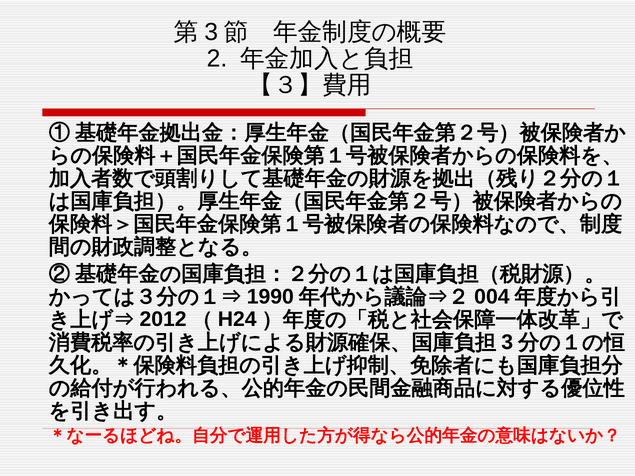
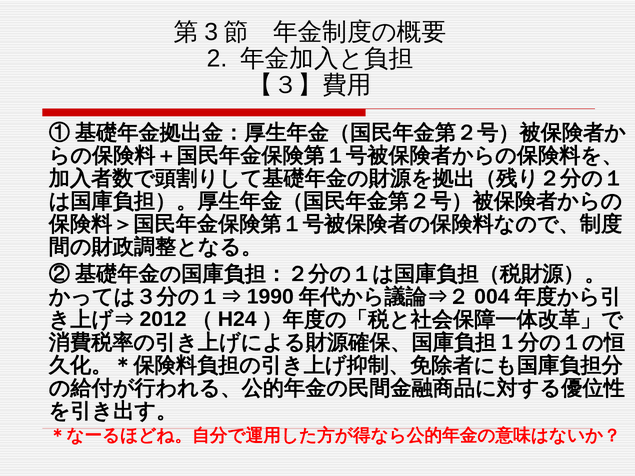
3 at (507, 342): 3 -> 1
